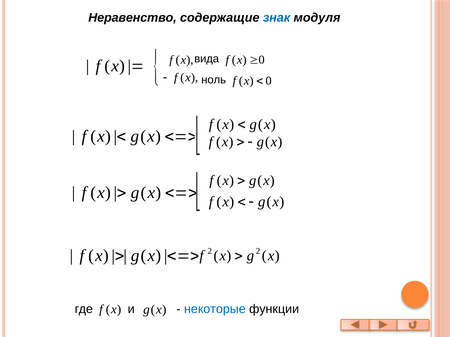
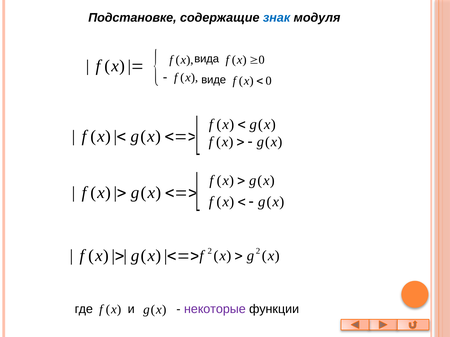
Неравенство: Неравенство -> Подстановке
ноль: ноль -> виде
некоторые colour: blue -> purple
